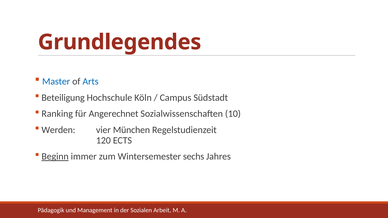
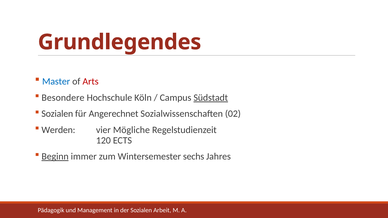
Arts colour: blue -> red
Beteiligung: Beteiligung -> Besondere
Südstadt underline: none -> present
Ranking at (57, 114): Ranking -> Sozialen
10: 10 -> 02
München: München -> Mögliche
